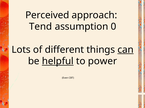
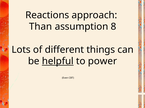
Perceived: Perceived -> Reactions
Tend: Tend -> Than
0: 0 -> 8
can underline: present -> none
